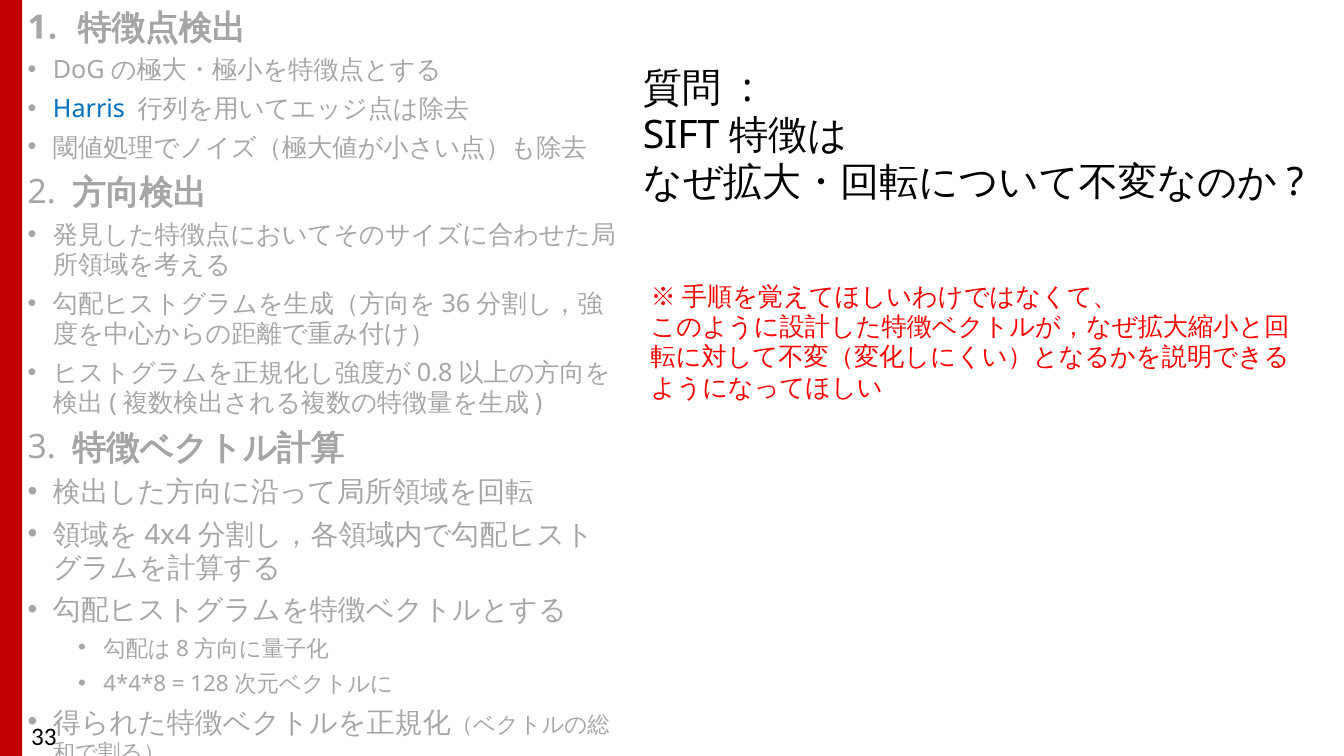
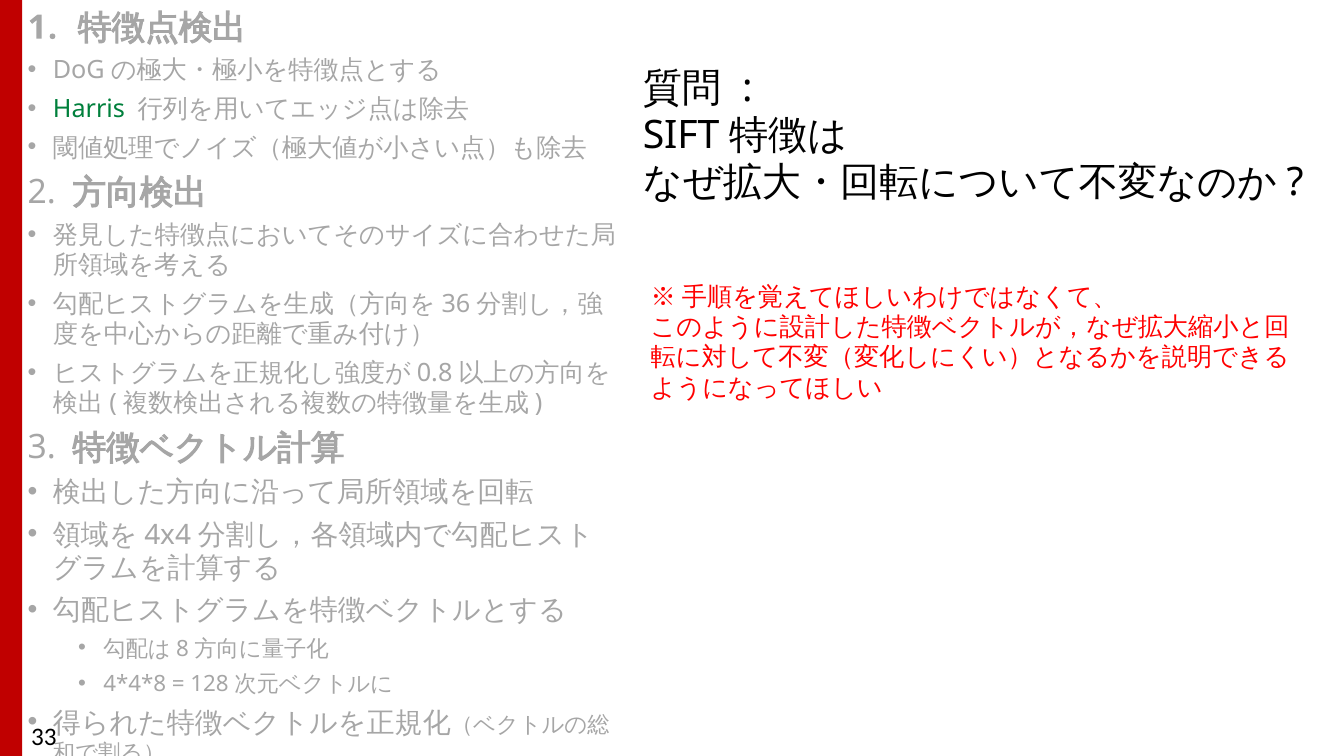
Harris colour: blue -> green
